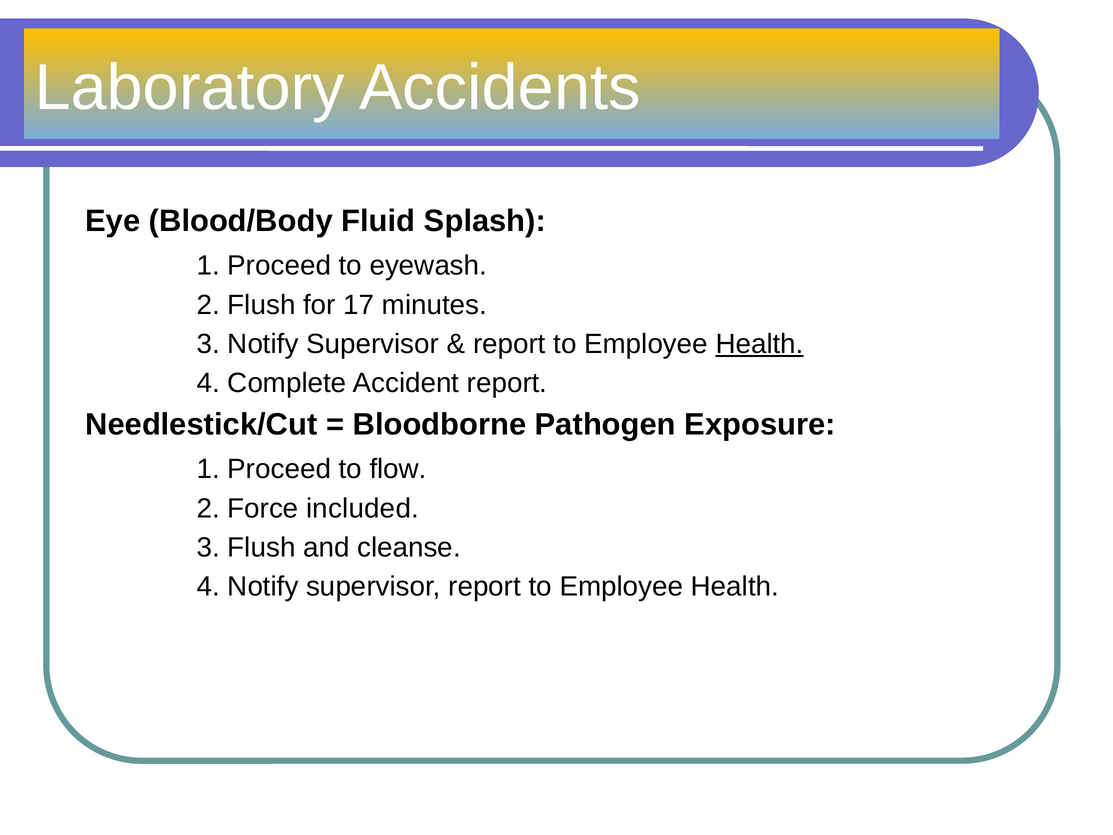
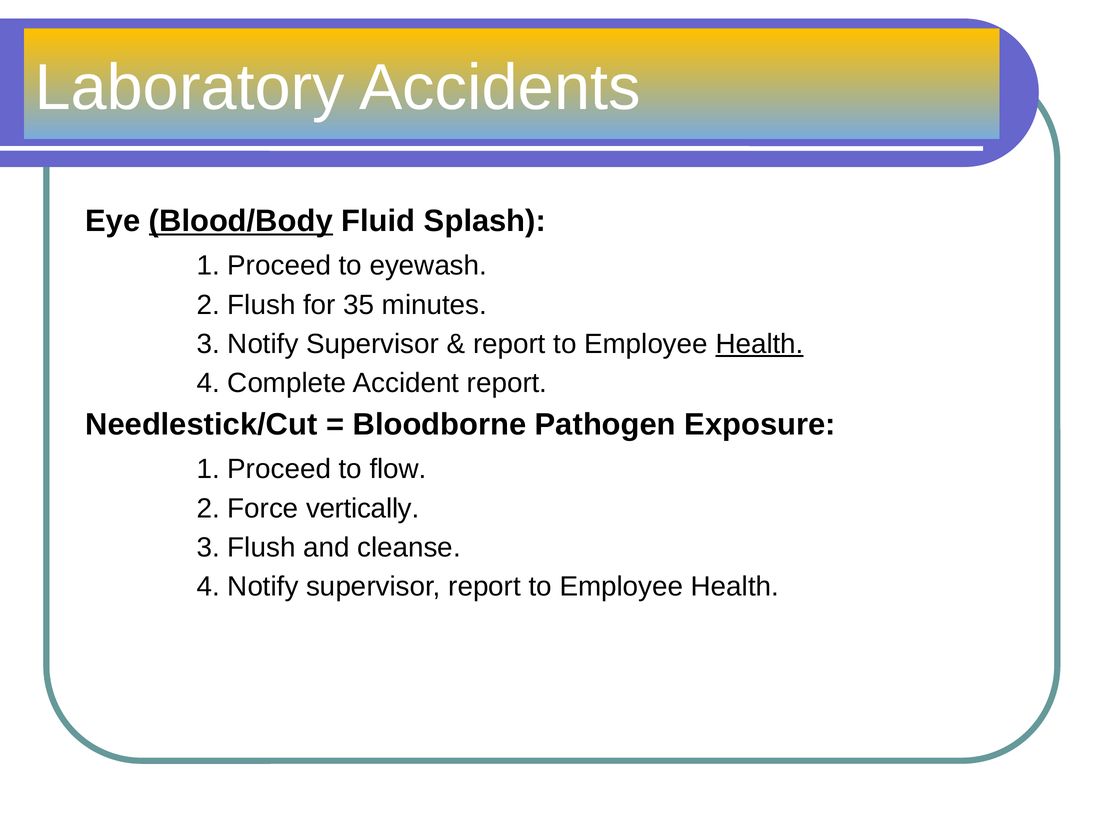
Blood/Body underline: none -> present
17: 17 -> 35
included: included -> vertically
